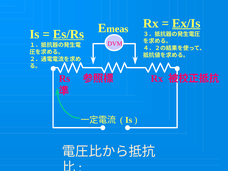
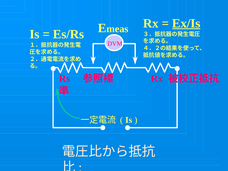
Es/Rs underline: present -> none
